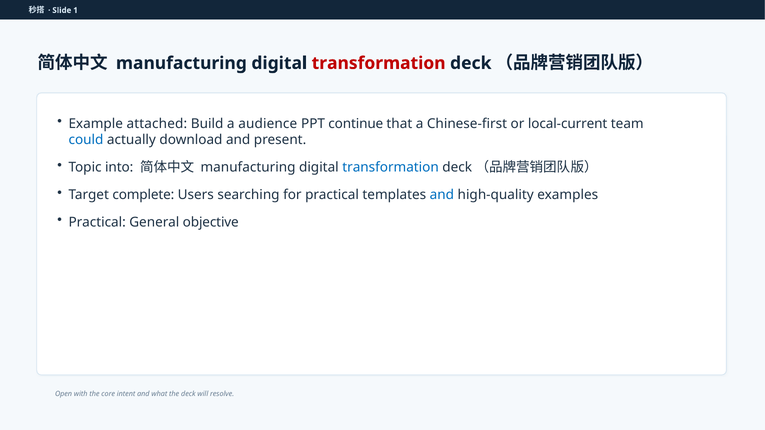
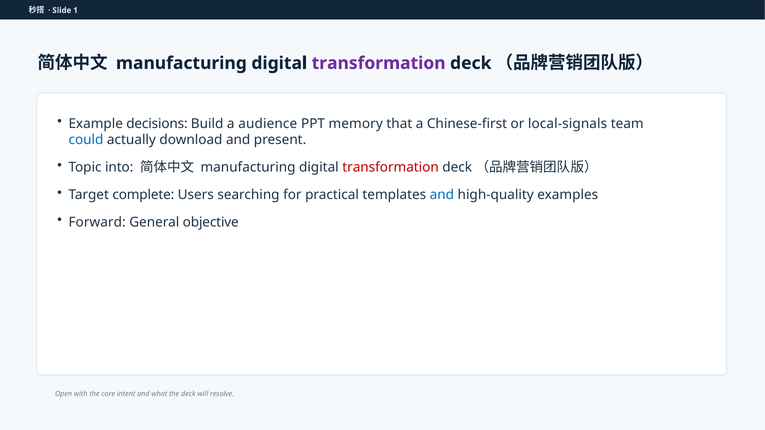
transformation at (379, 63) colour: red -> purple
attached: attached -> decisions
continue: continue -> memory
local-current: local-current -> local-signals
transformation at (391, 167) colour: blue -> red
Practical at (97, 222): Practical -> Forward
